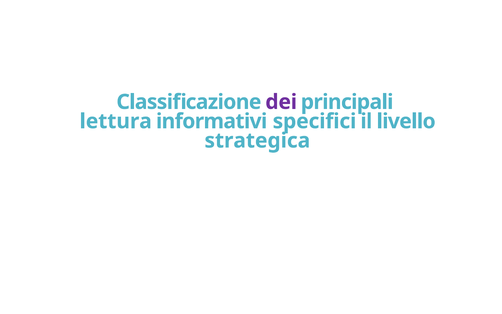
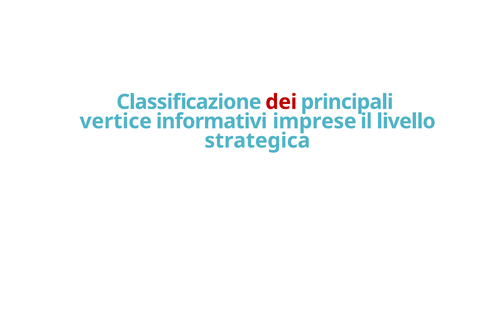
dei colour: purple -> red
lettura: lettura -> vertice
specifici: specifici -> imprese
